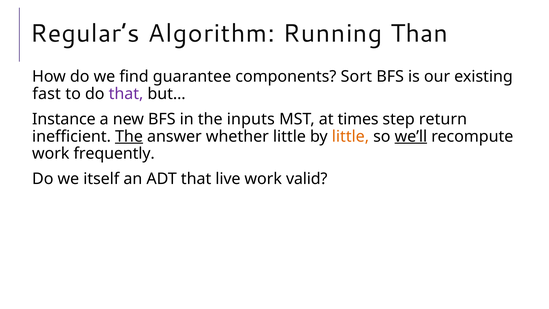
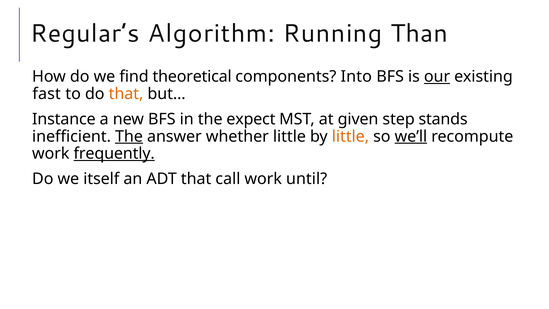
guarantee: guarantee -> theoretical
Sort: Sort -> Into
our underline: none -> present
that at (126, 94) colour: purple -> orange
inputs: inputs -> expect
times: times -> given
return: return -> stands
frequently underline: none -> present
live: live -> call
valid: valid -> until
